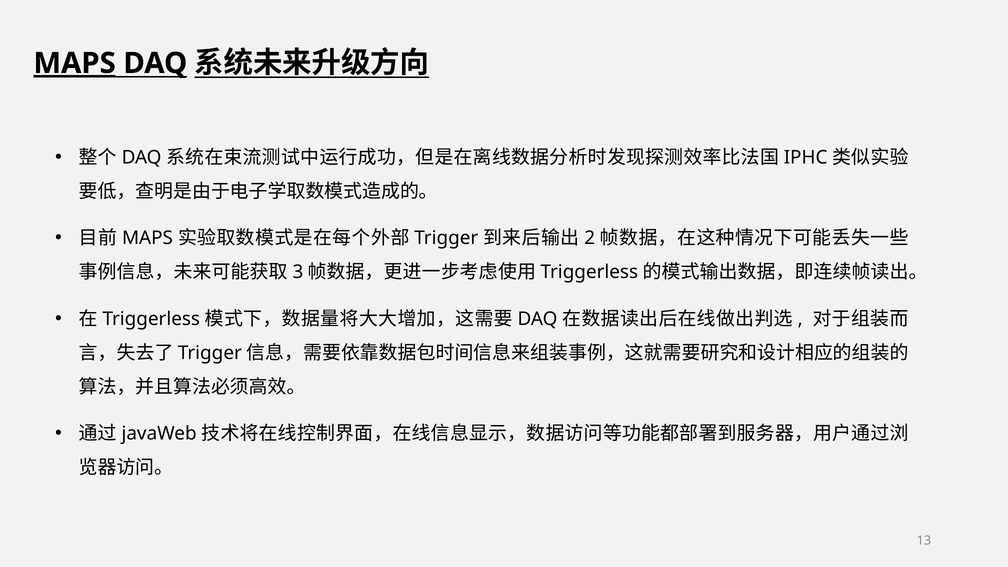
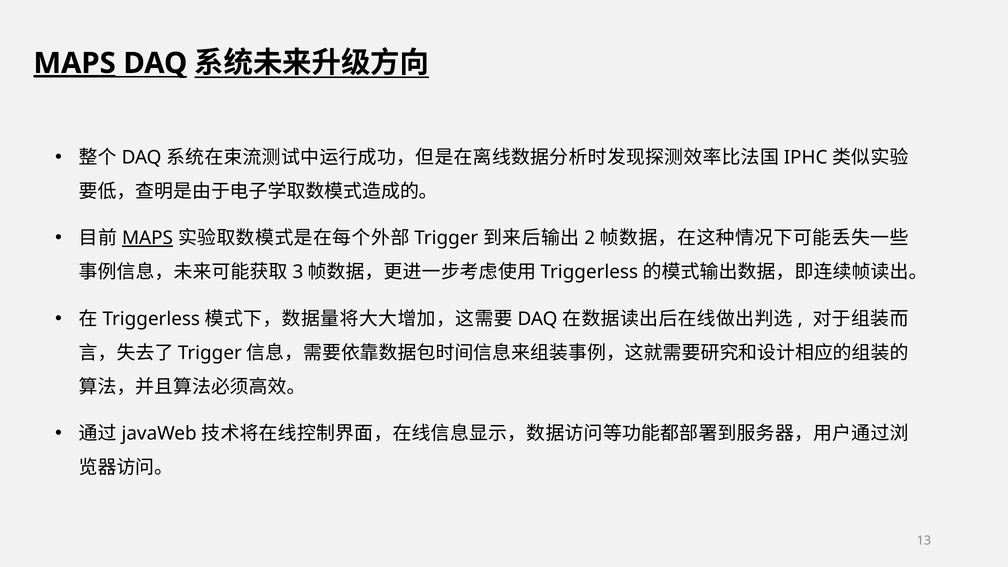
MAPS at (147, 238) underline: none -> present
